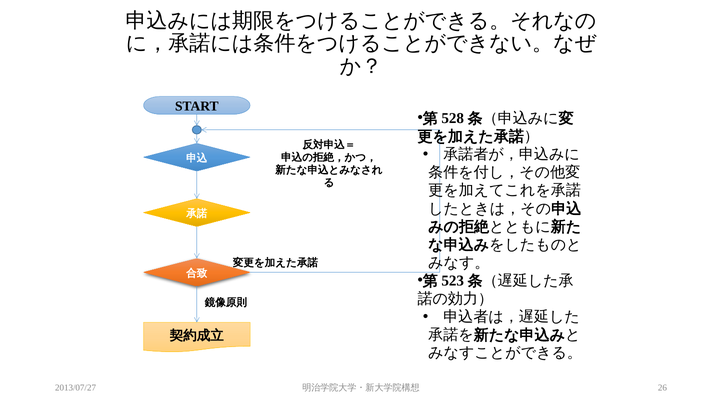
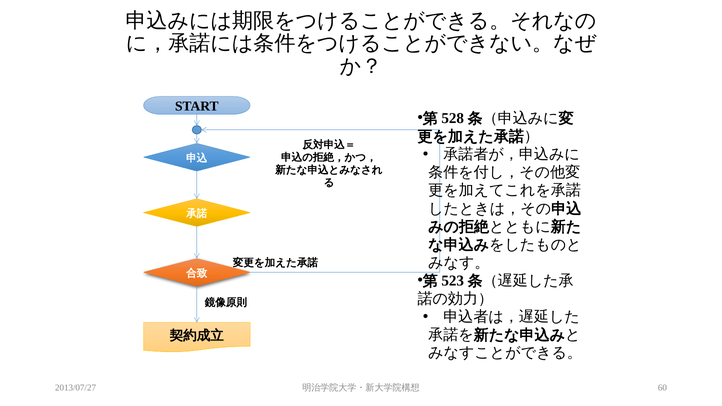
26: 26 -> 60
